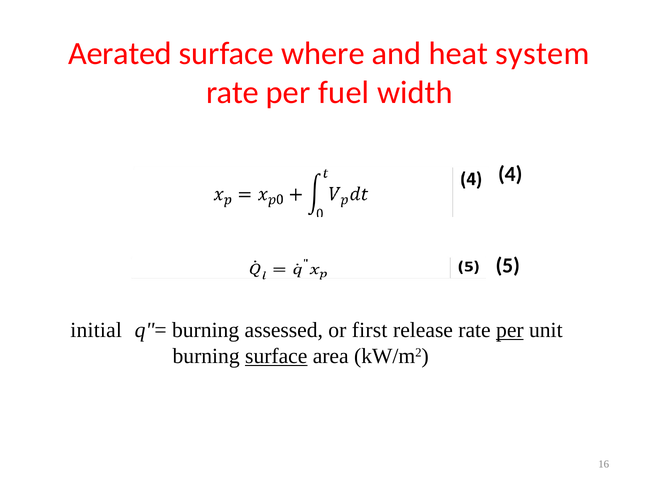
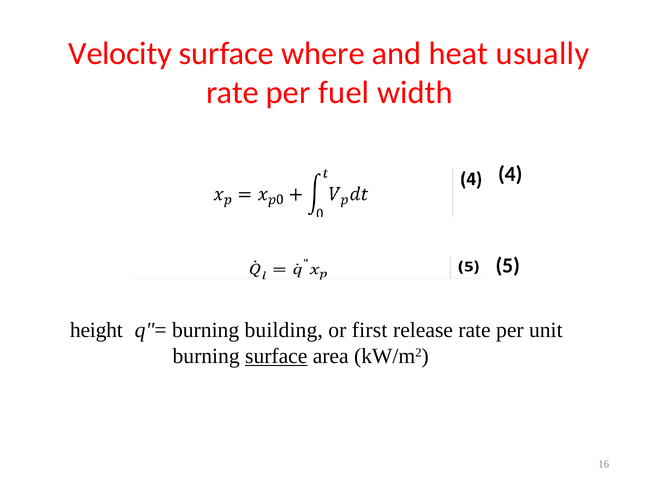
Aerated: Aerated -> Velocity
system: system -> usually
initial: initial -> height
assessed: assessed -> building
per at (510, 330) underline: present -> none
